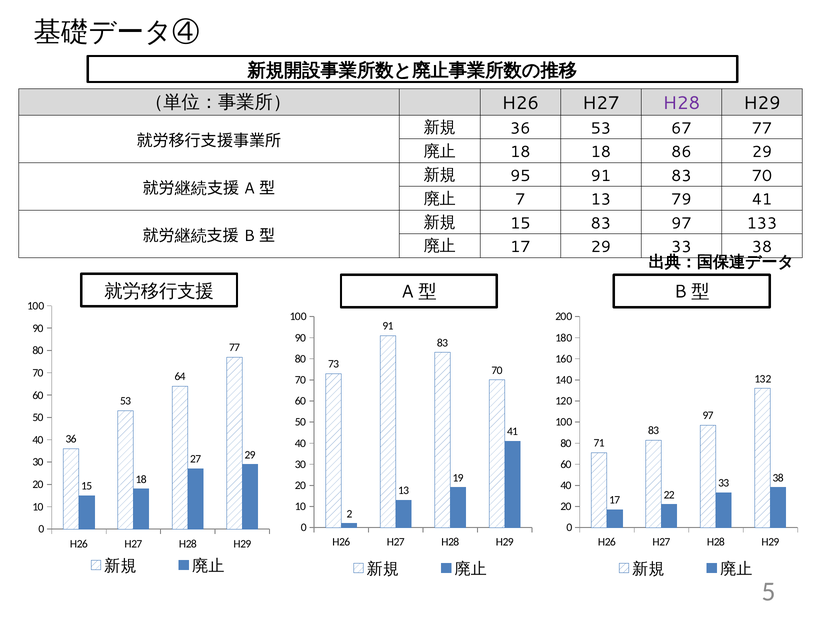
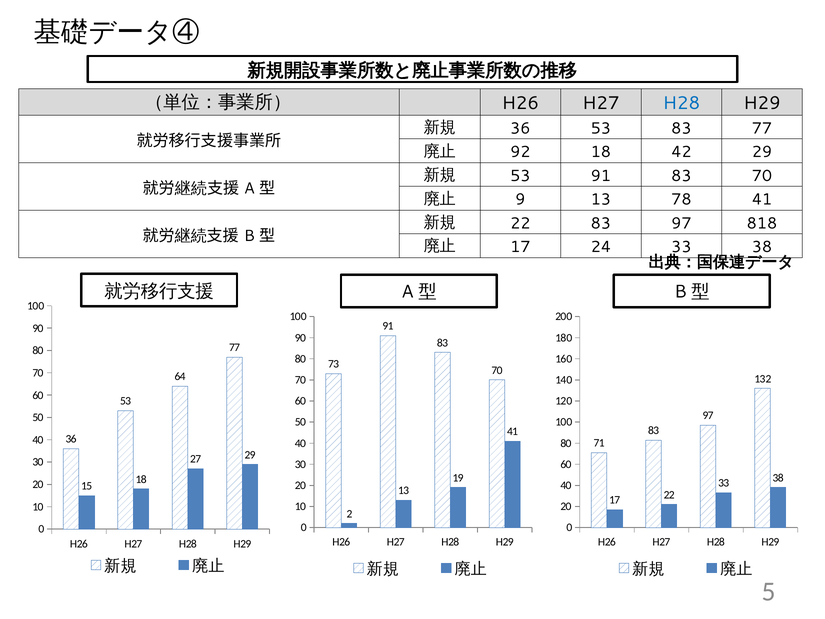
H28 at (681, 103) colour: purple -> blue
53 67: 67 -> 83
18 at (520, 152): 18 -> 92
86: 86 -> 42
95 at (520, 176): 95 -> 53
7: 7 -> 9
79: 79 -> 78
15 at (520, 223): 15 -> 22
133: 133 -> 818
17 29: 29 -> 24
